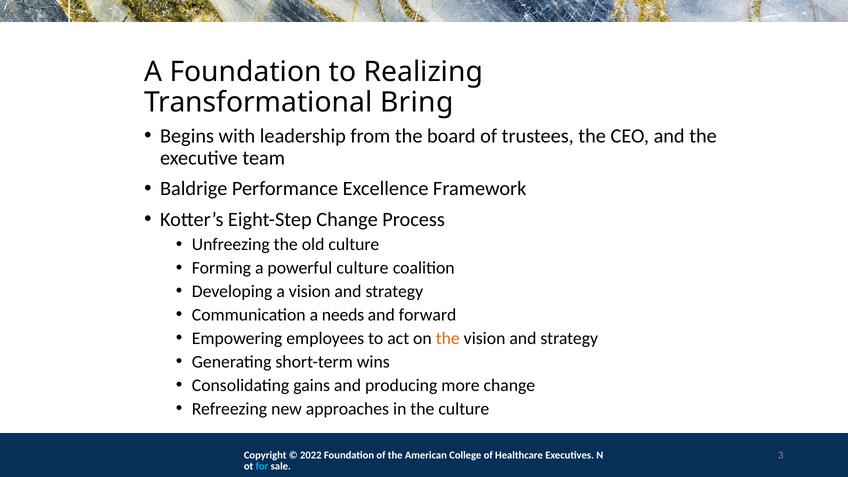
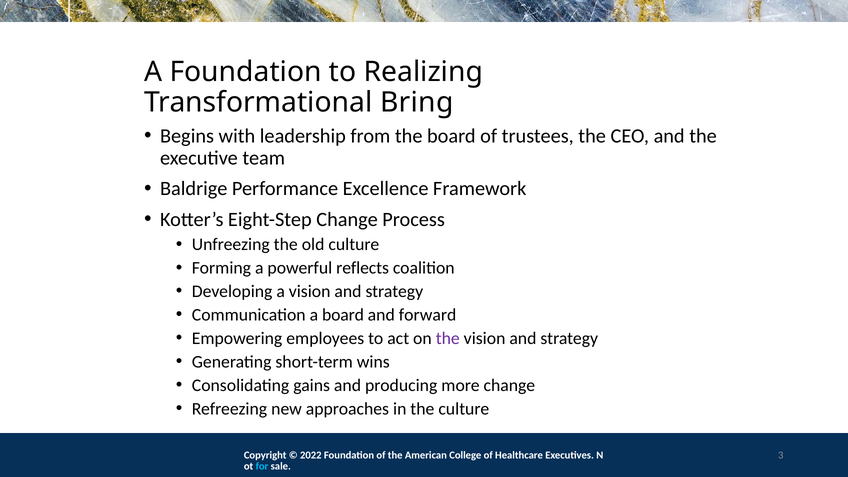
powerful culture: culture -> reflects
a needs: needs -> board
the at (448, 338) colour: orange -> purple
